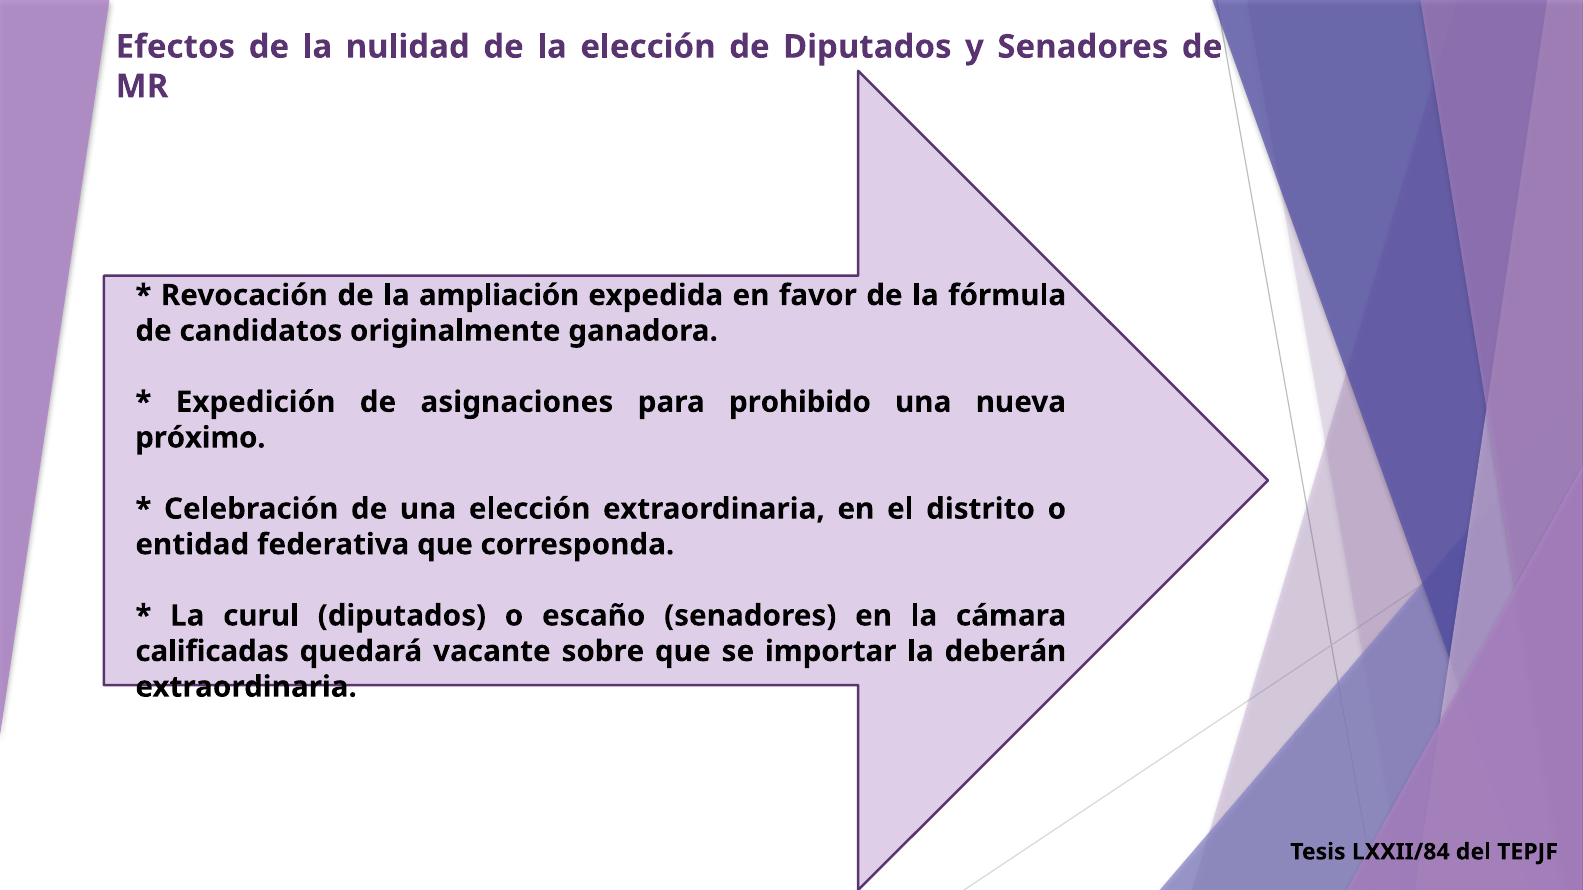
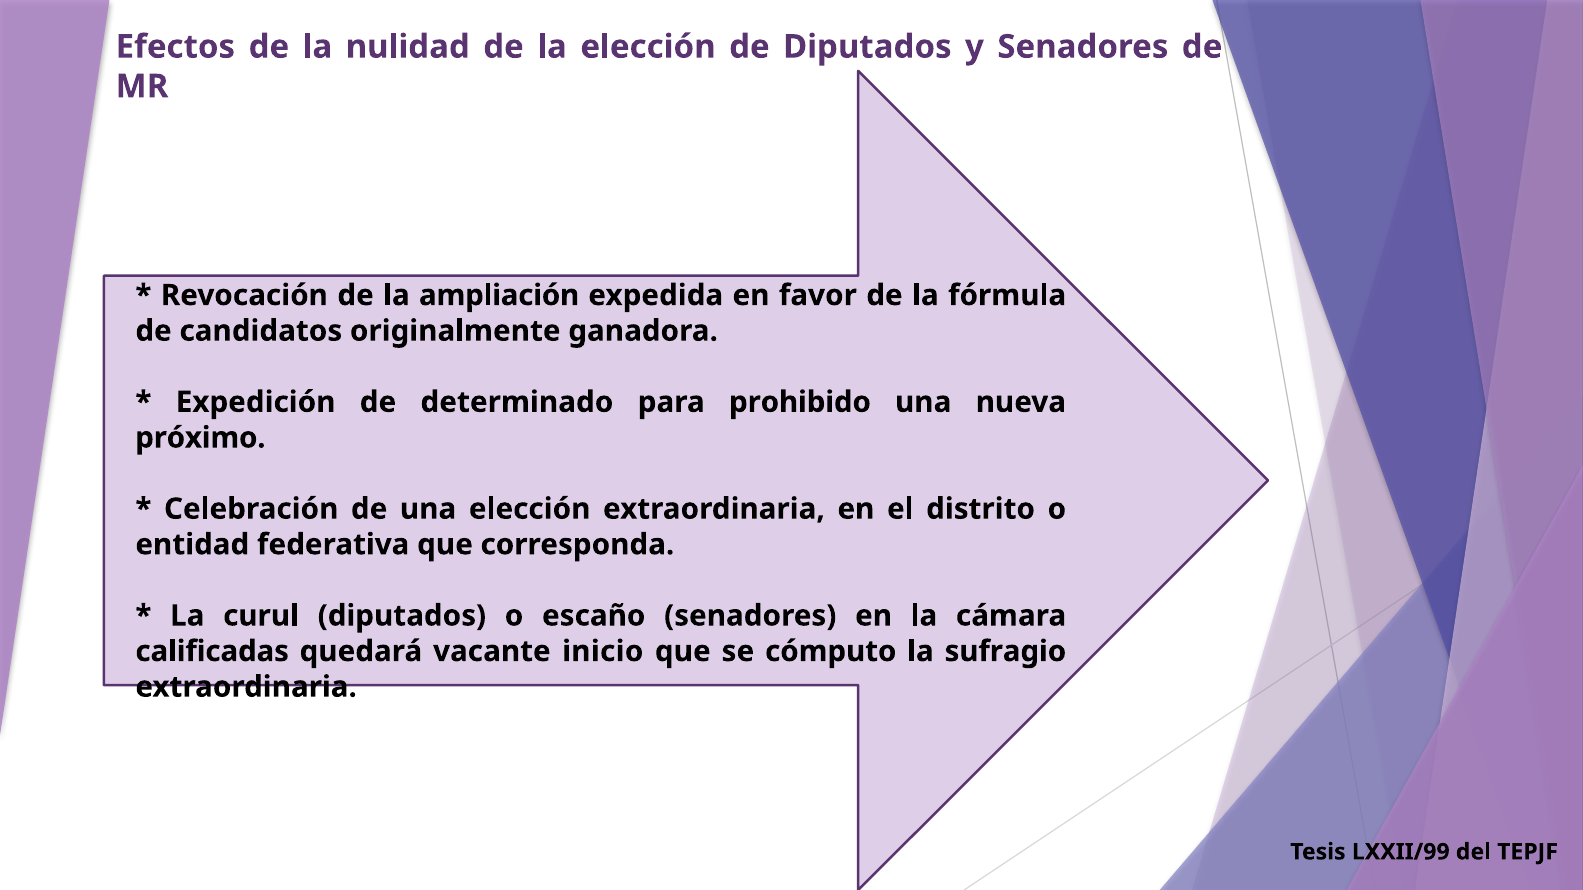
asignaciones: asignaciones -> determinado
sobre: sobre -> inicio
importar: importar -> cómputo
deberán: deberán -> sufragio
LXXII/84: LXXII/84 -> LXXII/99
